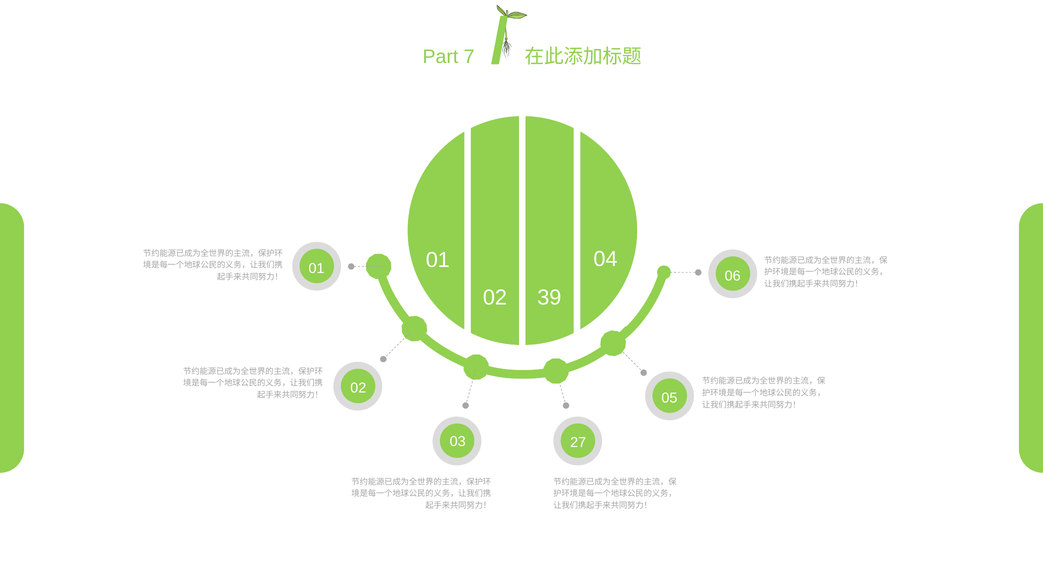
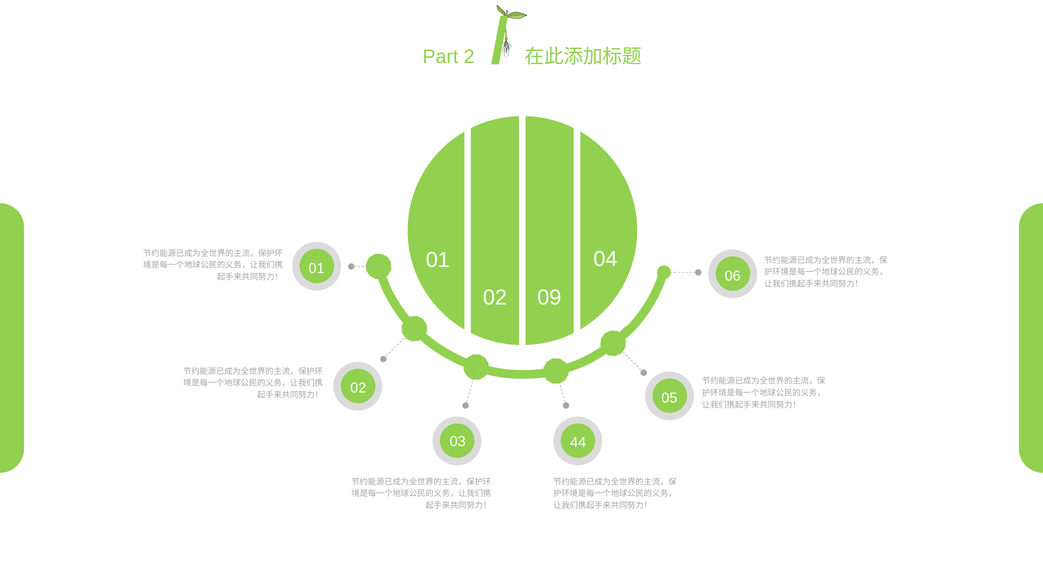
7: 7 -> 2
39: 39 -> 09
27: 27 -> 44
